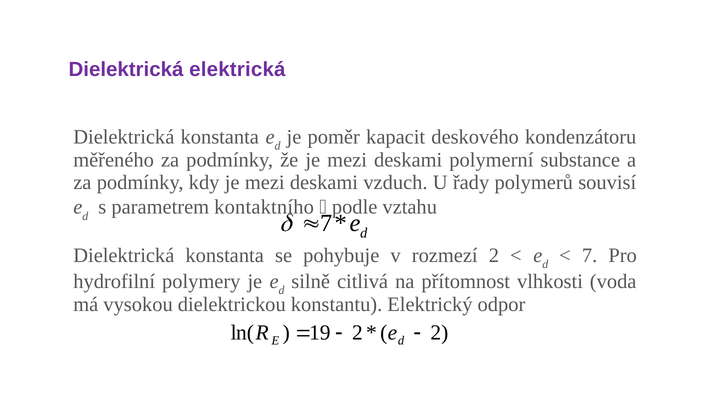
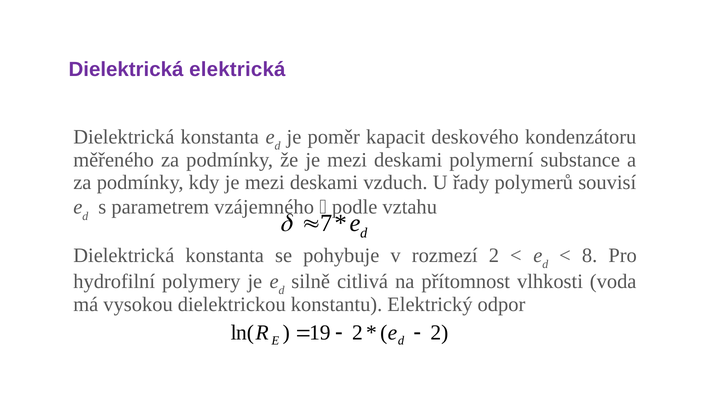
kontaktního: kontaktního -> vzájemného
7 at (590, 255): 7 -> 8
